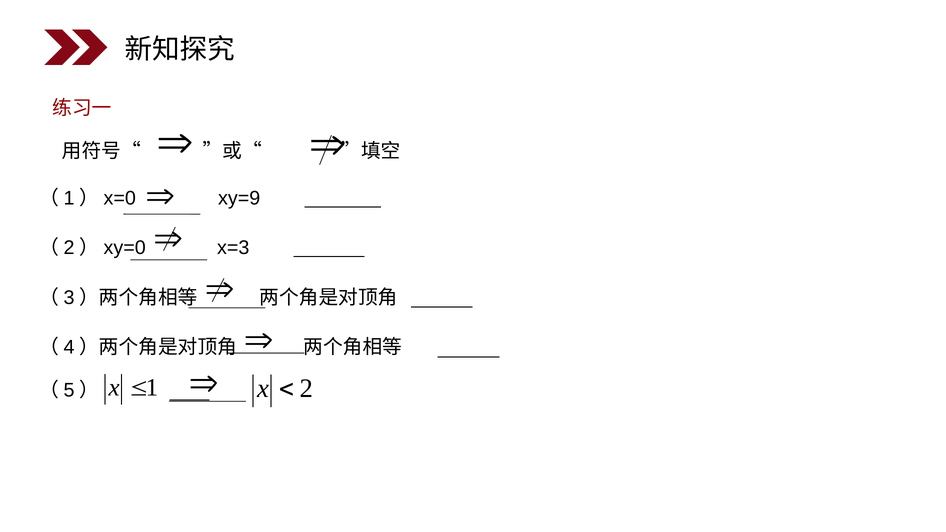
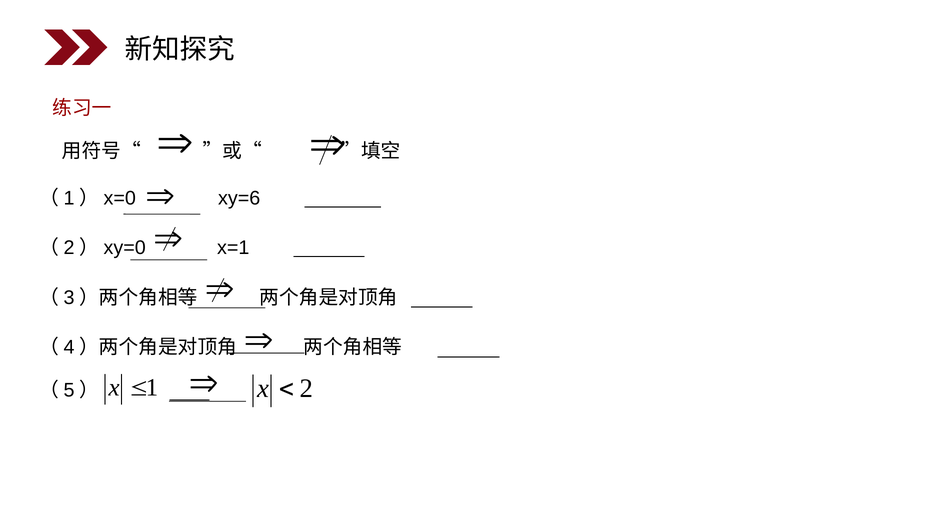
xy=9: xy=9 -> xy=6
x=3: x=3 -> x=1
